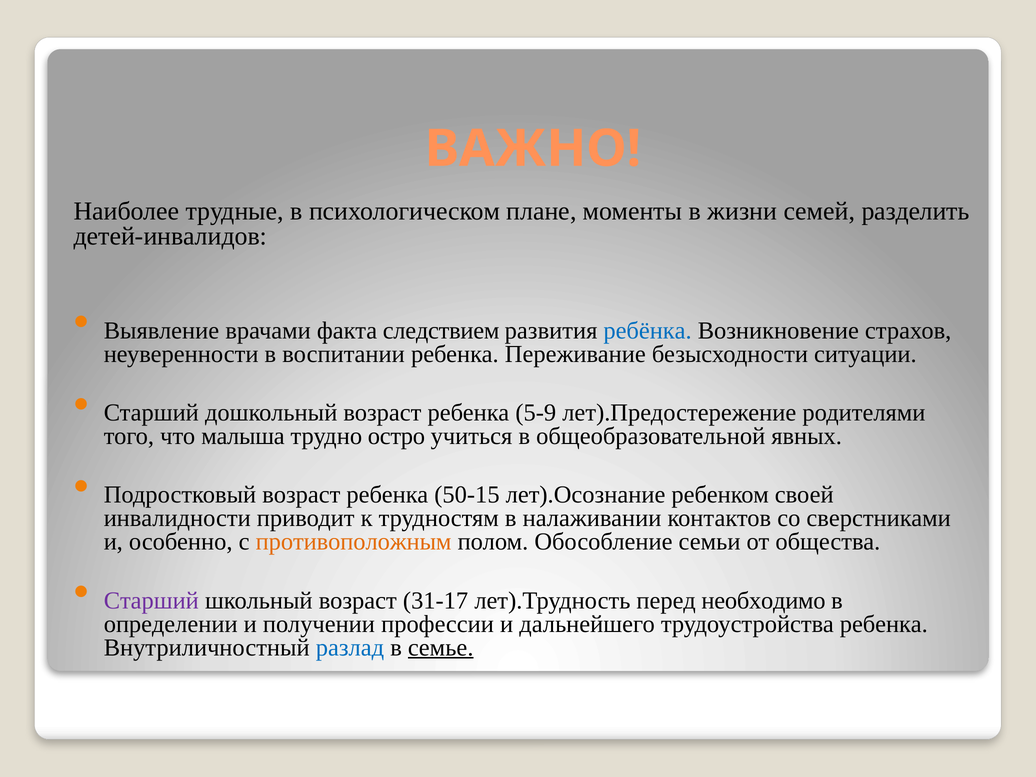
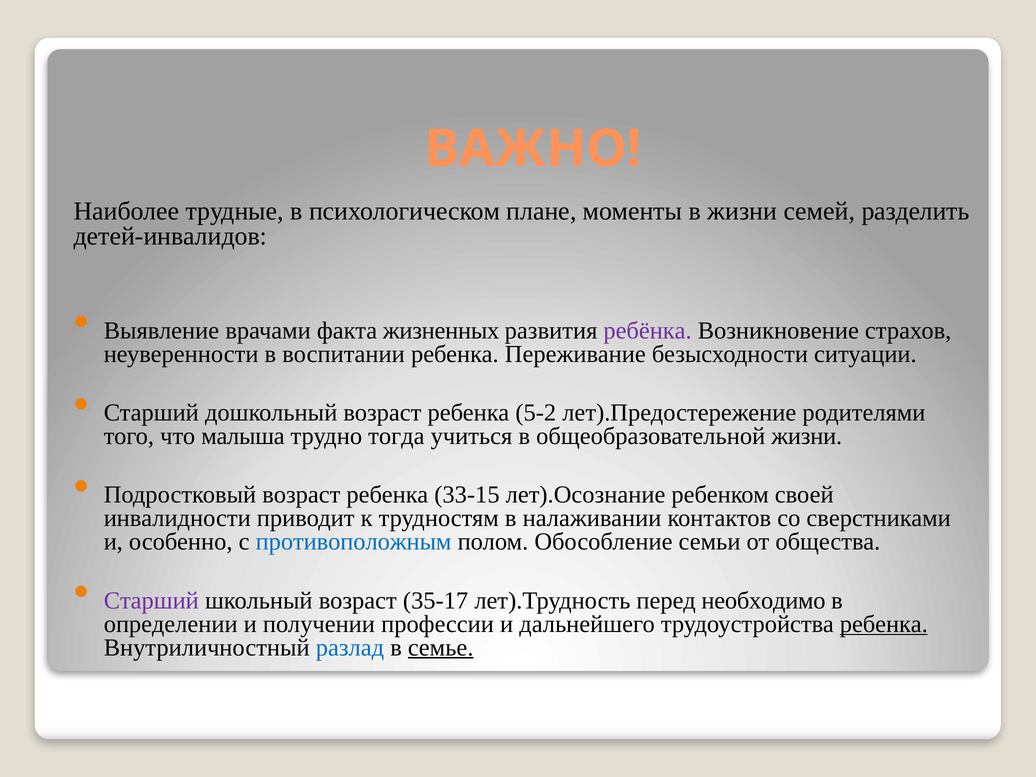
следствием: следствием -> жизненных
ребёнка colour: blue -> purple
5-9: 5-9 -> 5-2
остро: остро -> тогда
общеобразовательной явных: явных -> жизни
50-15: 50-15 -> 33-15
противоположным colour: orange -> blue
31-17: 31-17 -> 35-17
ребенка at (884, 624) underline: none -> present
